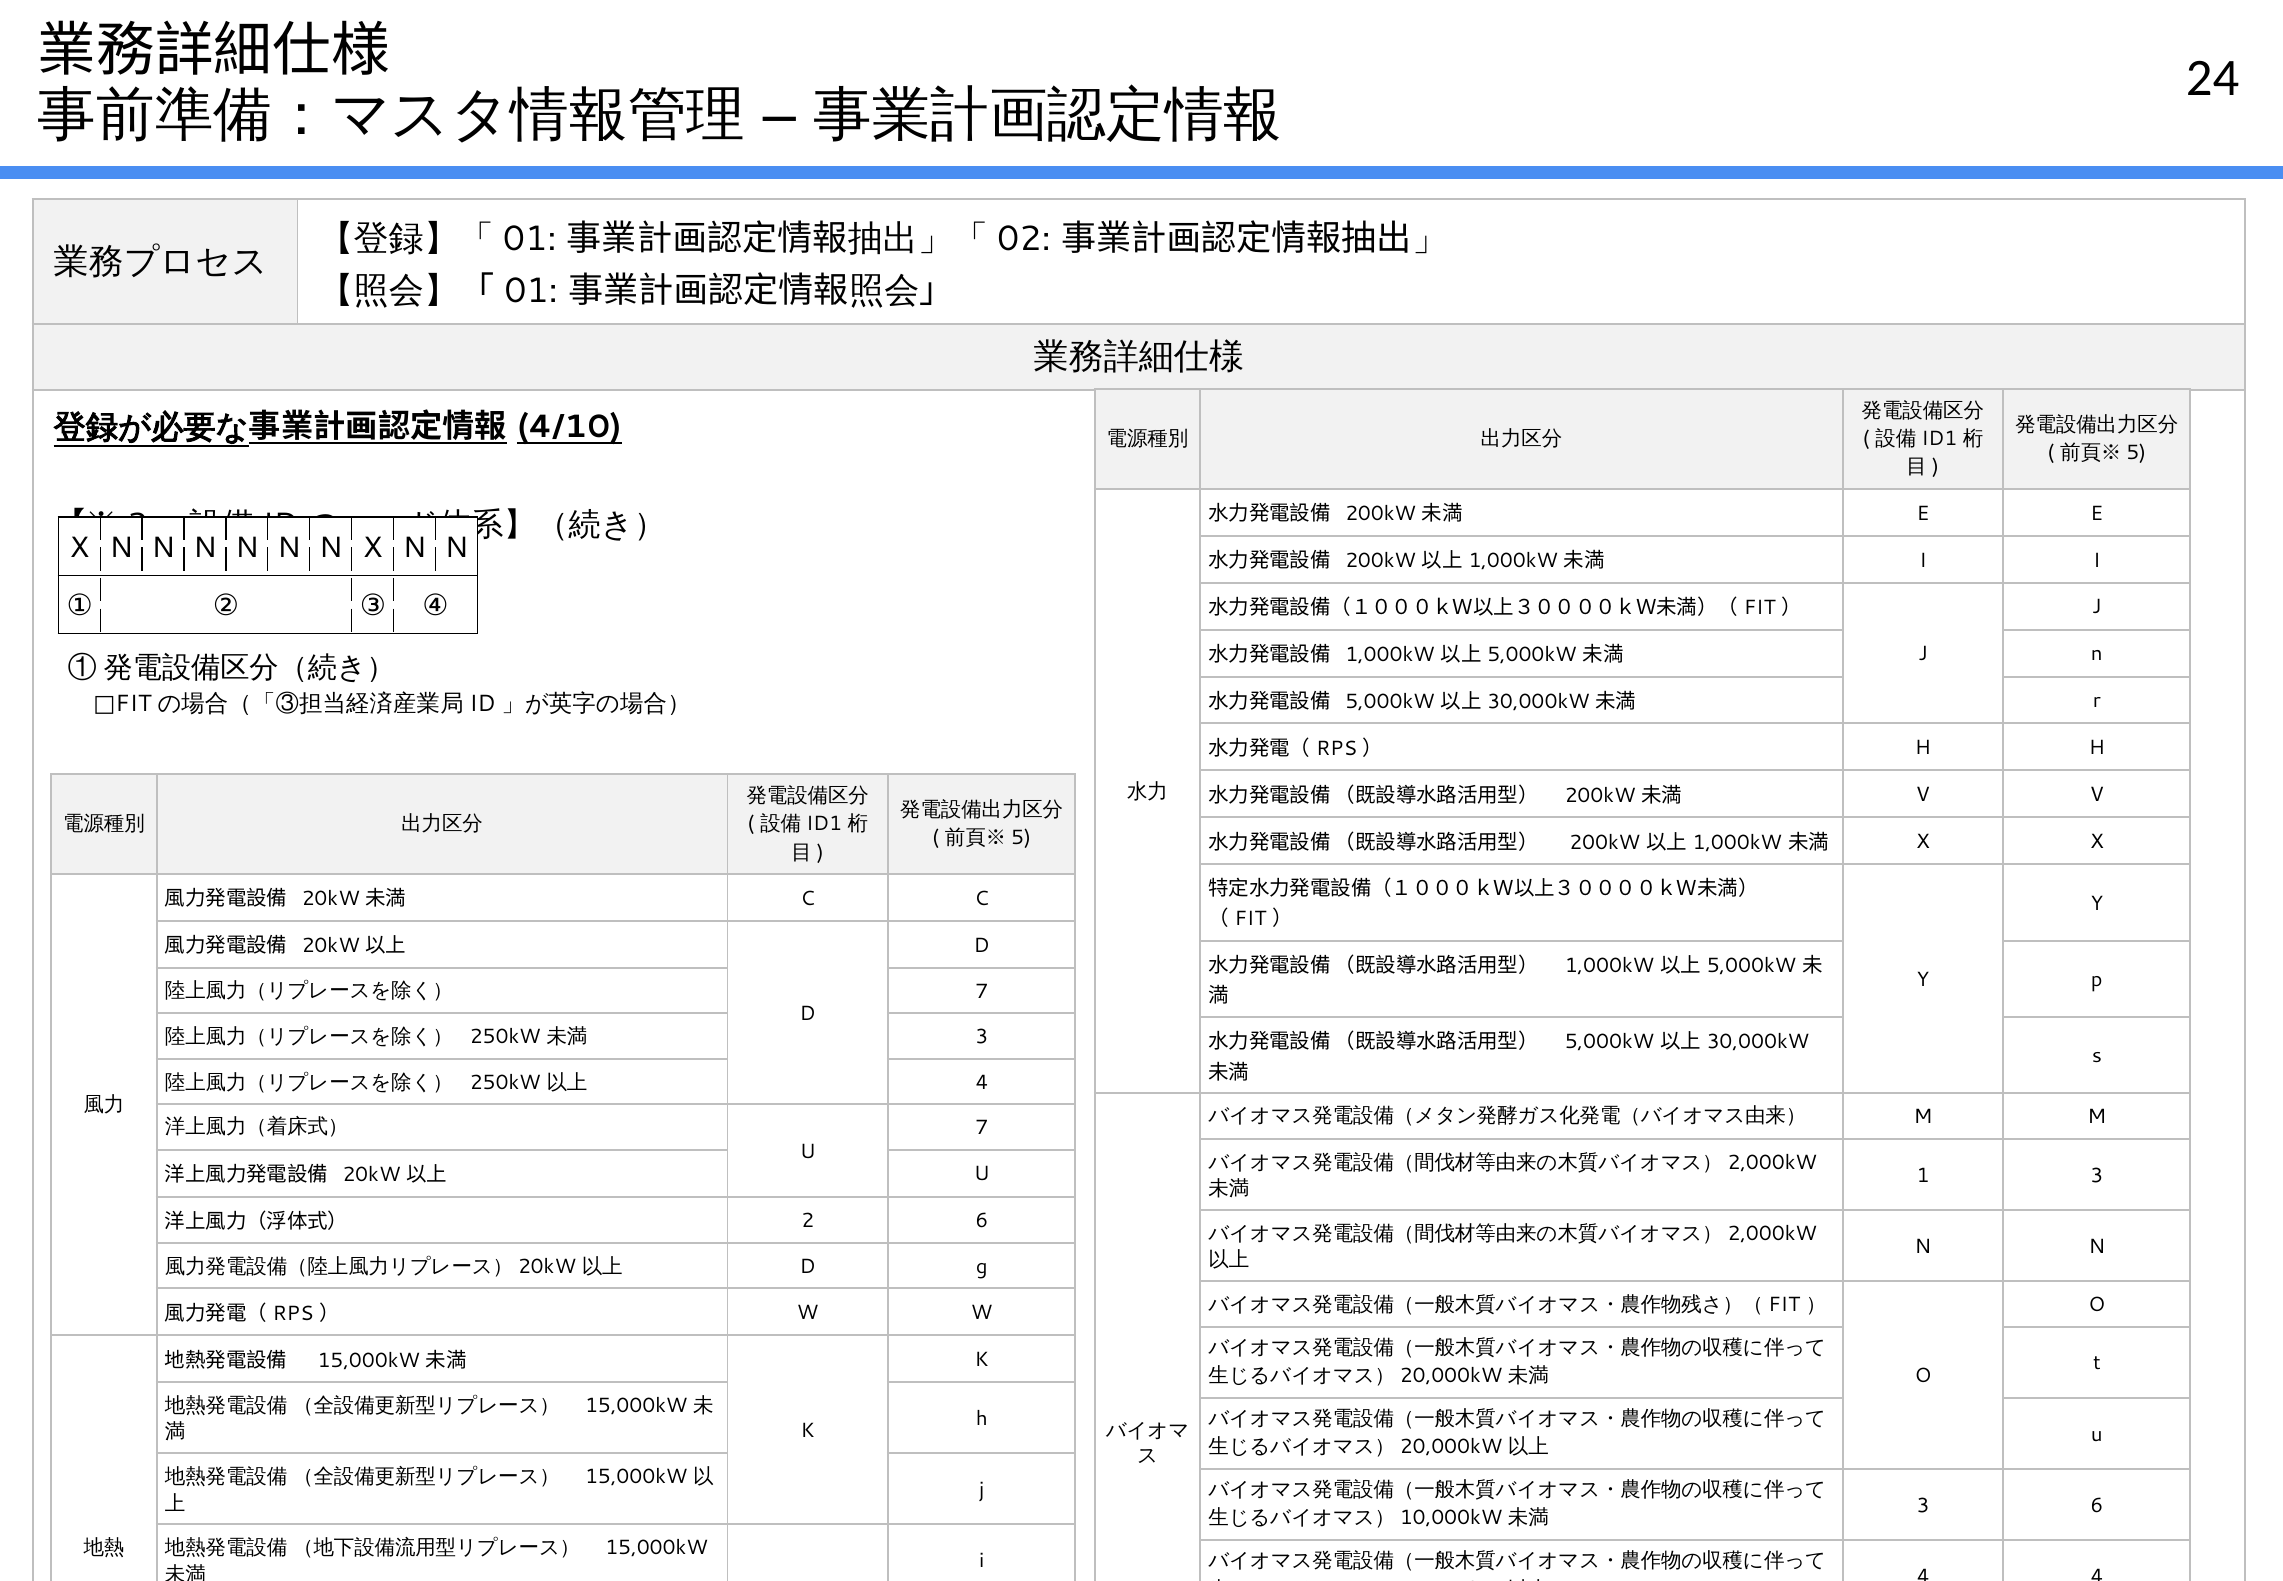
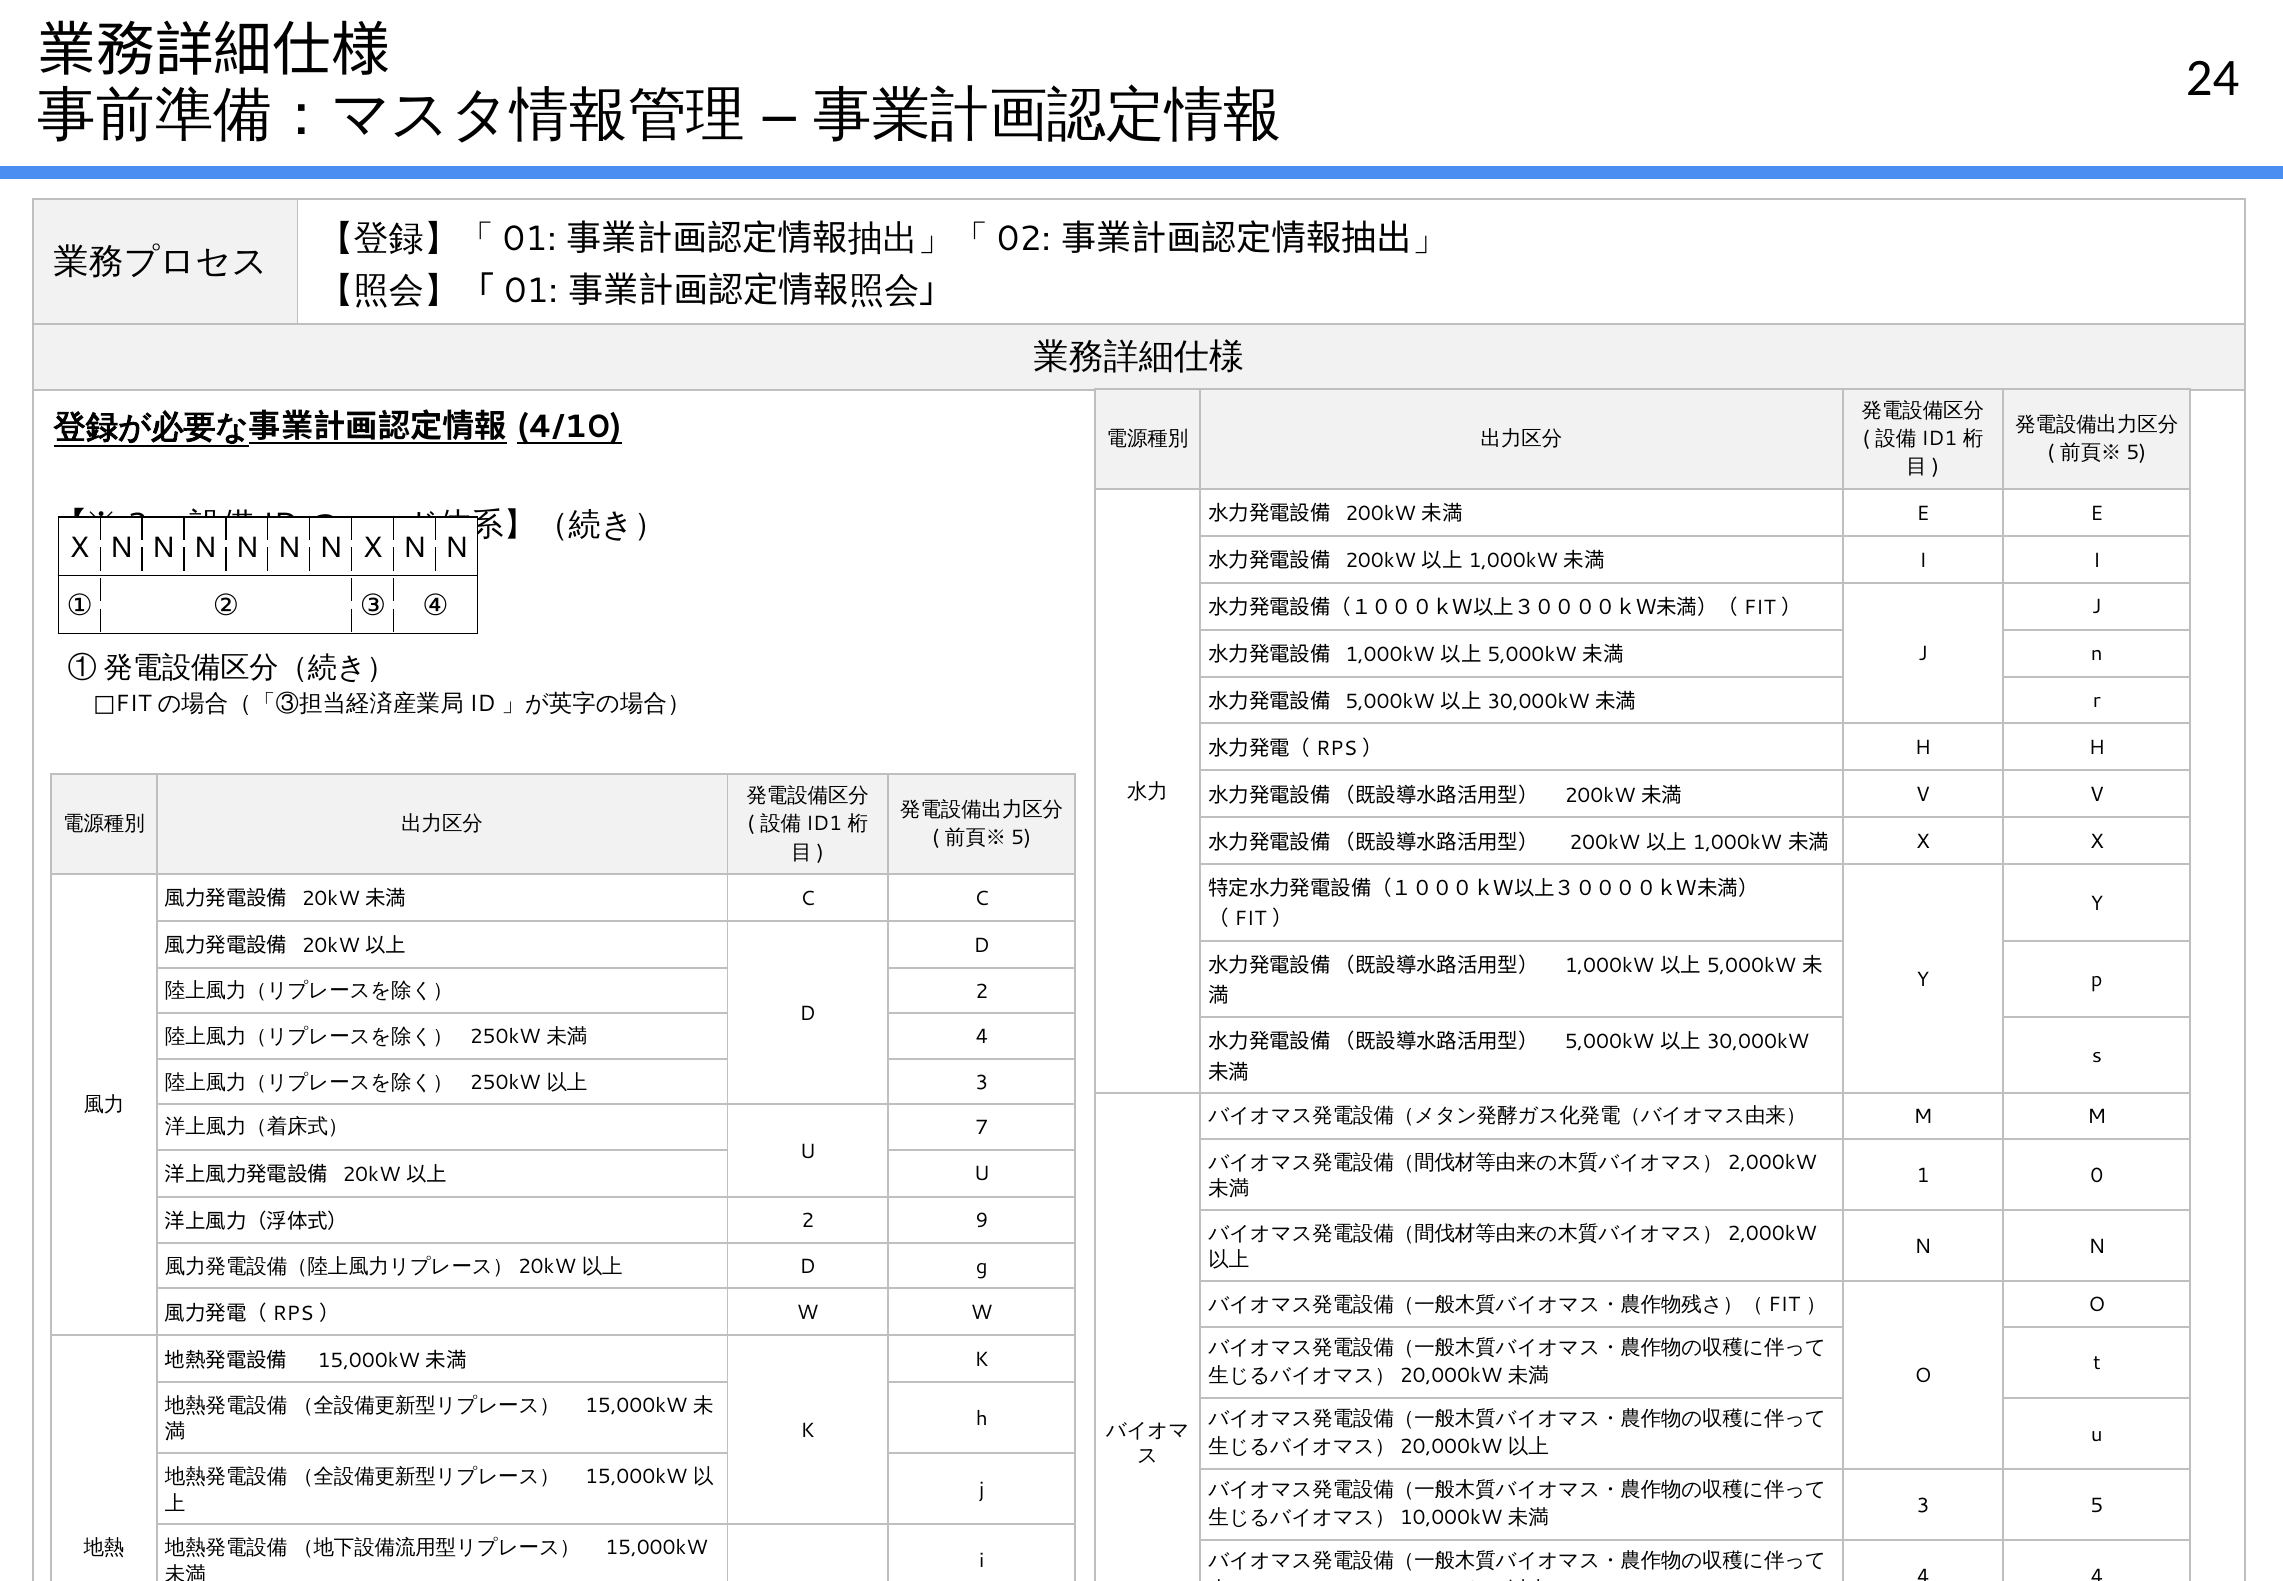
7 at (982, 991): 7 -> 2
3 at (982, 1037): 3 -> 4
4 at (982, 1082): 4 -> 3
1 3: 3 -> 0
2 6: 6 -> 9
3 6: 6 -> 5
